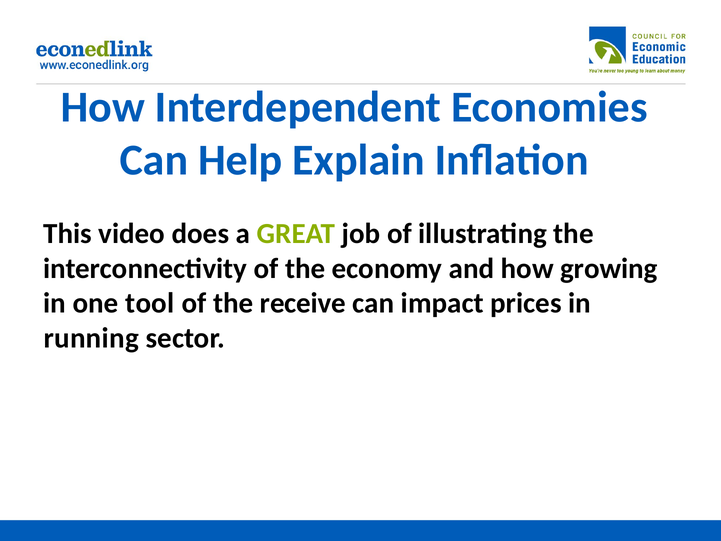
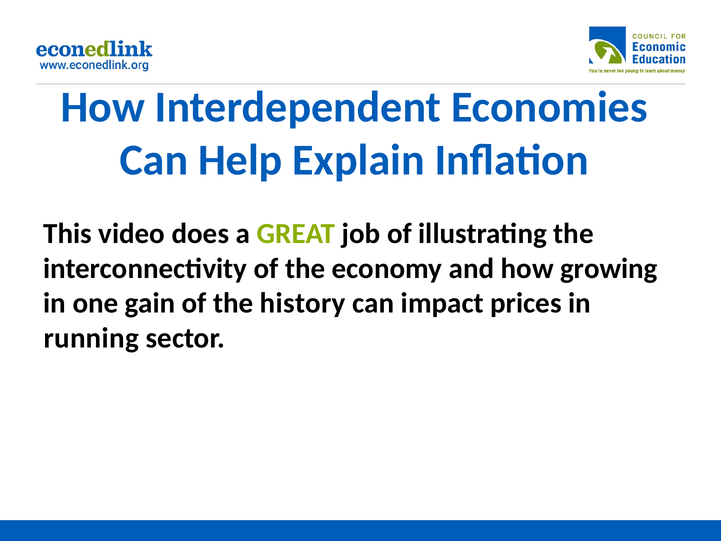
tool: tool -> gain
receive: receive -> history
